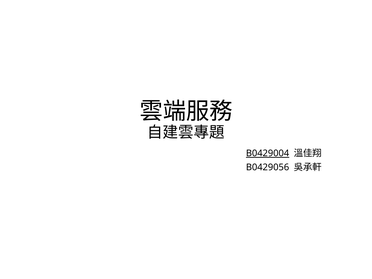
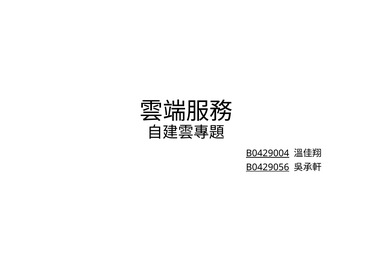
B0429056 underline: none -> present
